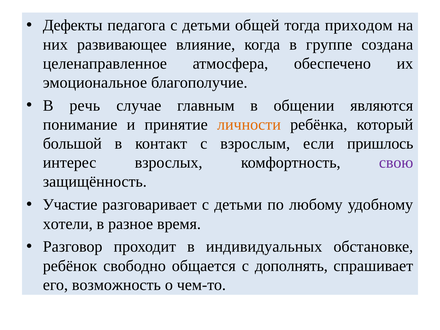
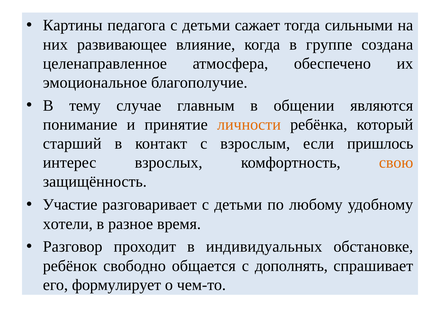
Дефекты: Дефекты -> Картины
общей: общей -> сажает
приходом: приходом -> сильными
речь: речь -> тему
большой: большой -> старший
свою colour: purple -> orange
возможность: возможность -> формулирует
